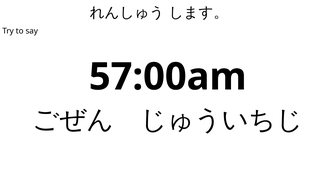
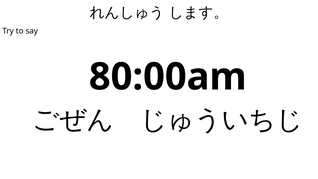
57:00am: 57:00am -> 80:00am
